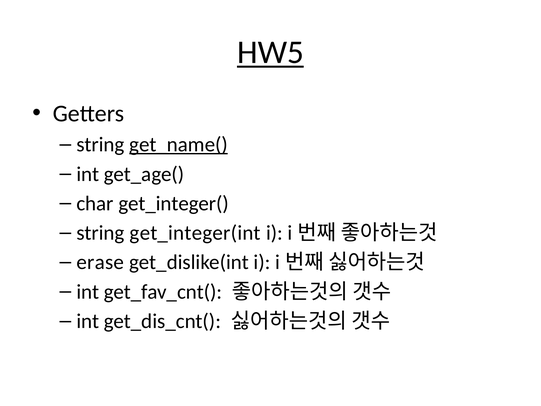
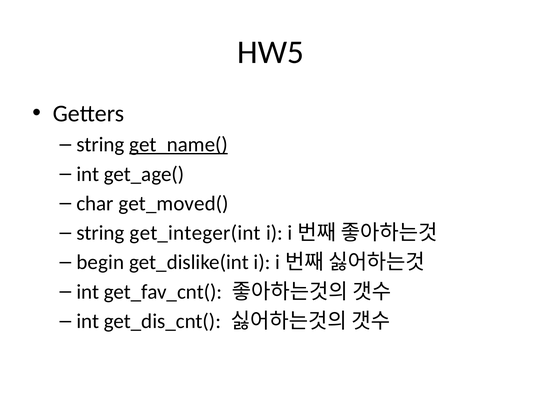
HW5 underline: present -> none
get_integer(: get_integer( -> get_moved(
erase: erase -> begin
